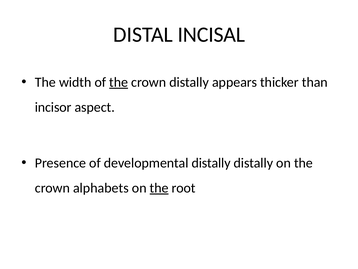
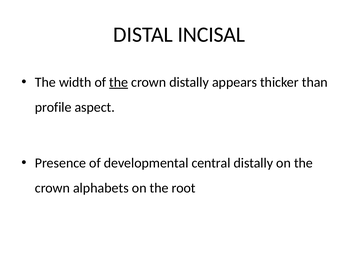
incisor: incisor -> profile
developmental distally: distally -> central
the at (159, 188) underline: present -> none
